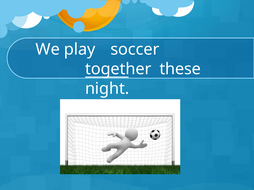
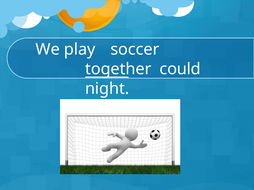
these: these -> could
